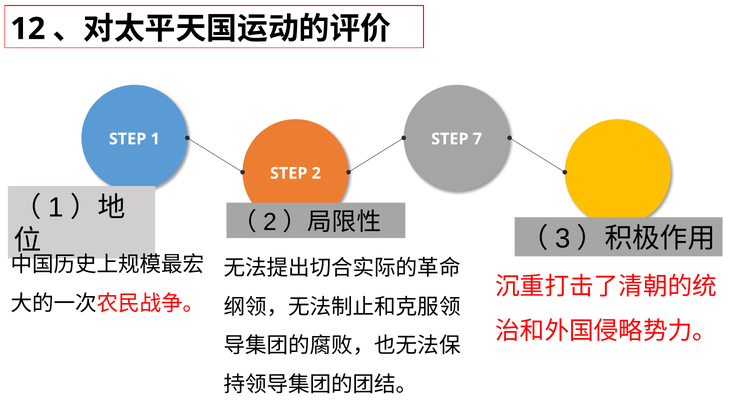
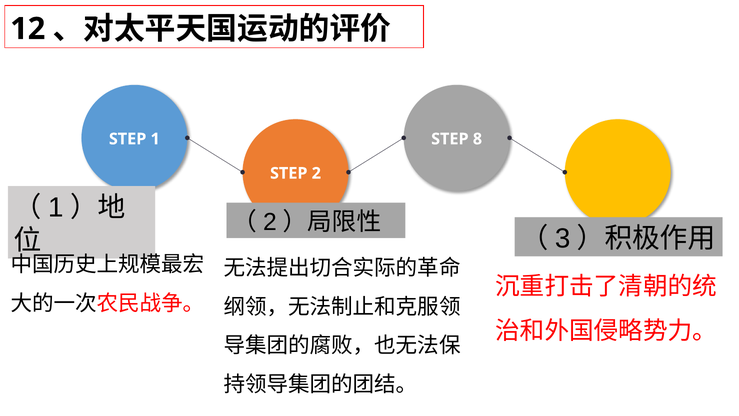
7: 7 -> 8
